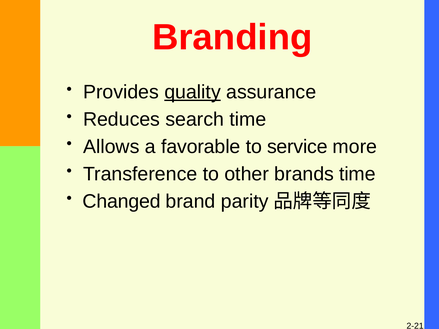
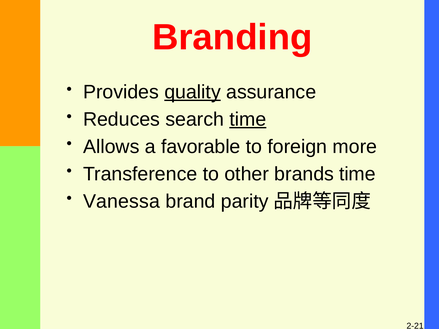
time at (248, 119) underline: none -> present
service: service -> foreign
Changed: Changed -> Vanessa
